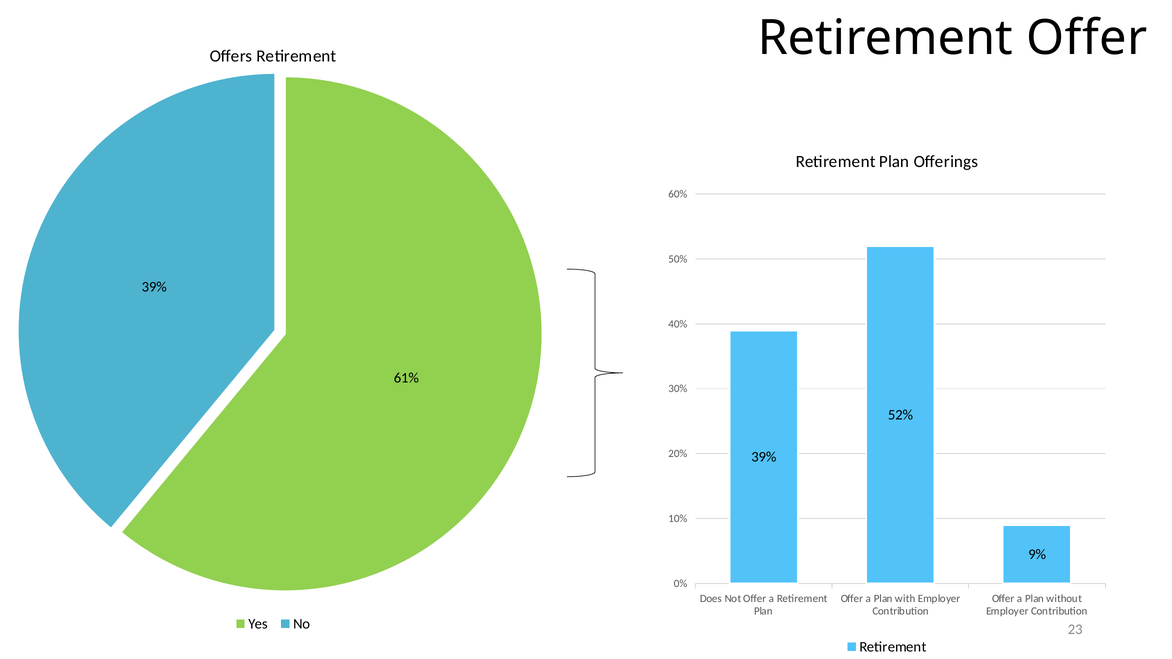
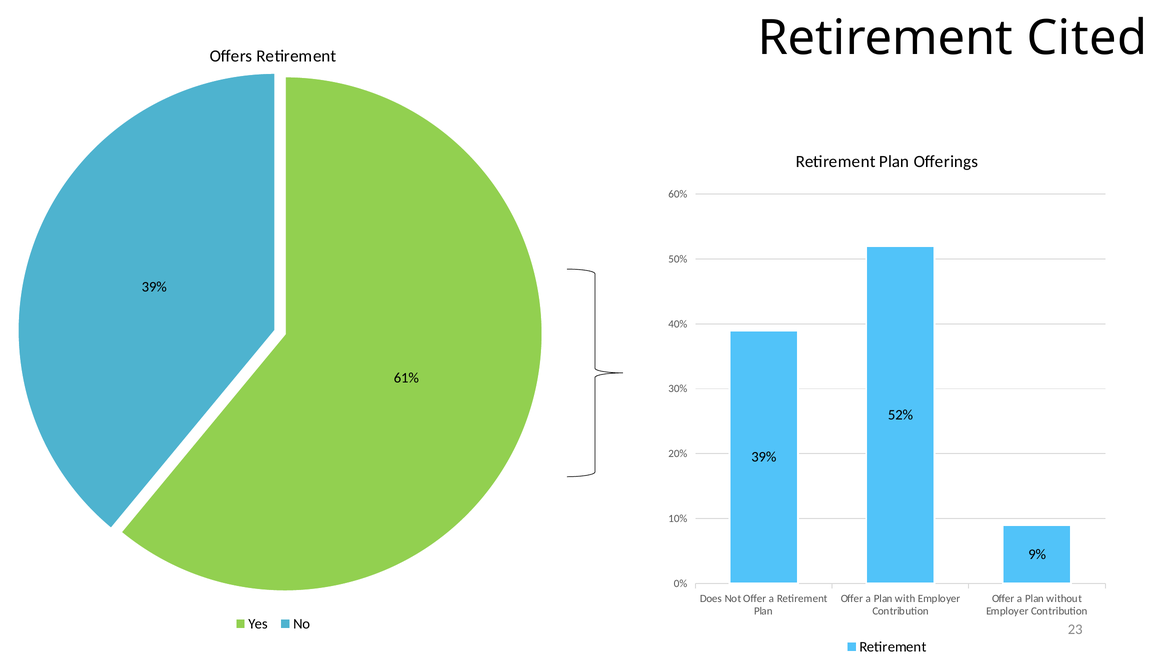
Retirement Offer: Offer -> Cited
